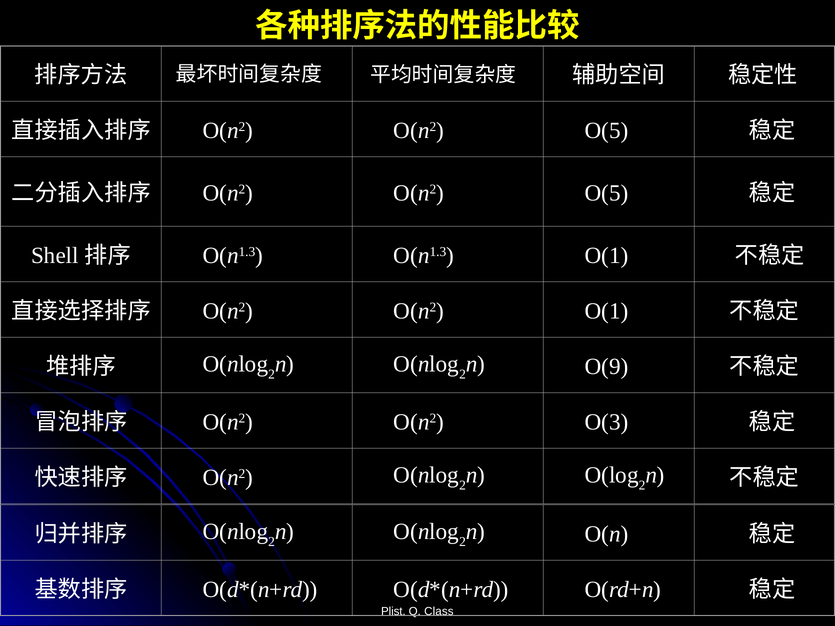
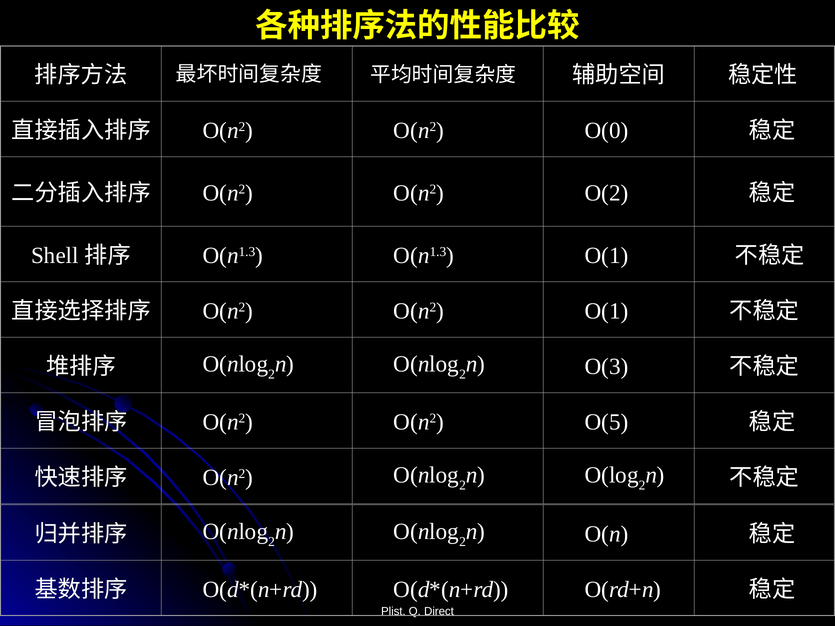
O(5 at (606, 131): O(5 -> O(0
O(5 at (606, 193): O(5 -> O(2
O(9: O(9 -> O(3
O(3: O(3 -> O(5
Class: Class -> Direct
